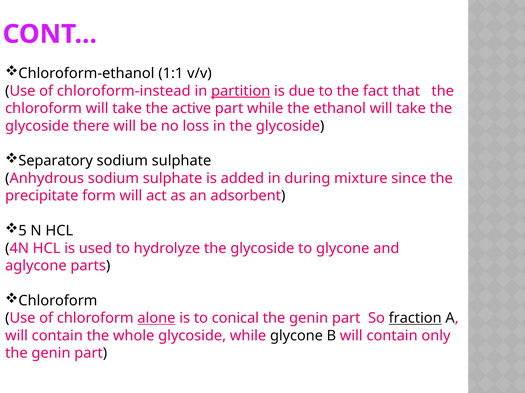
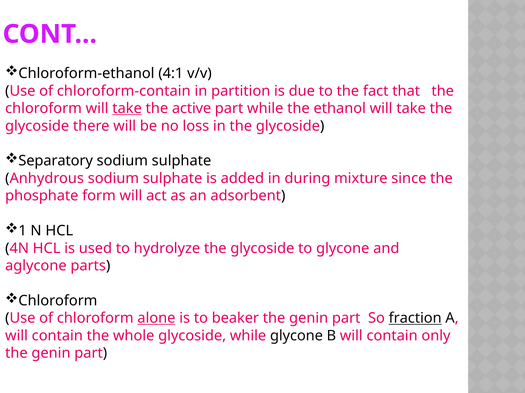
1:1: 1:1 -> 4:1
chloroform-instead: chloroform-instead -> chloroform-contain
partition underline: present -> none
take at (127, 109) underline: none -> present
precipitate: precipitate -> phosphate
5: 5 -> 1
conical: conical -> beaker
